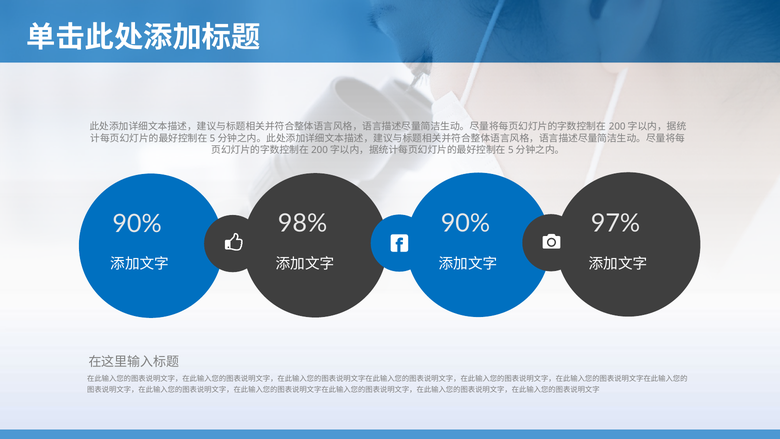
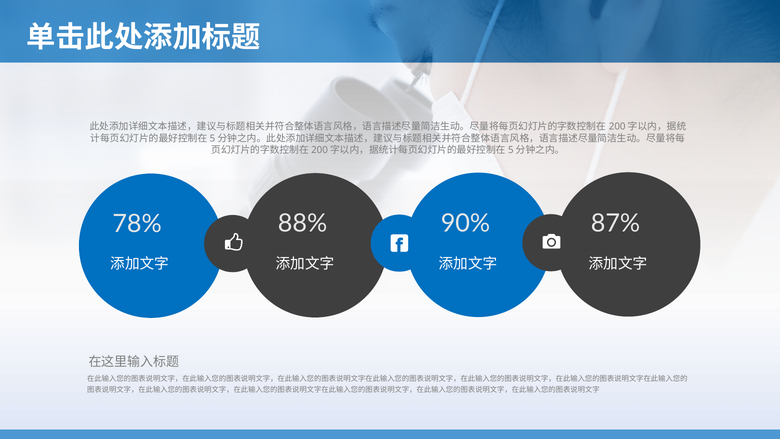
98%: 98% -> 88%
97%: 97% -> 87%
90% at (137, 224): 90% -> 78%
